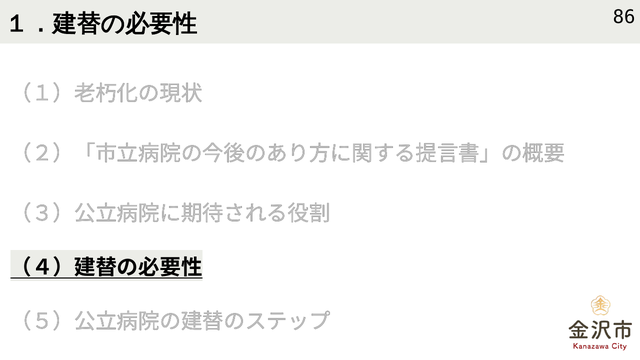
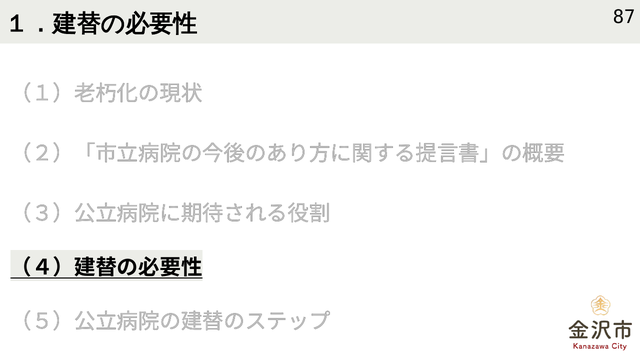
86: 86 -> 87
